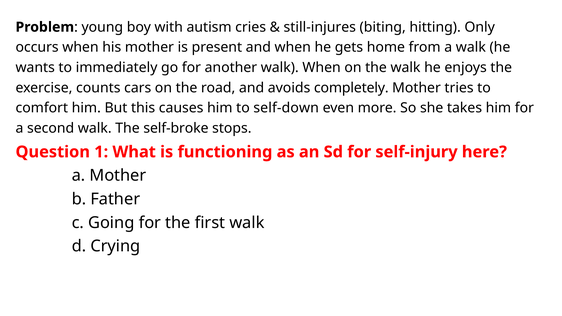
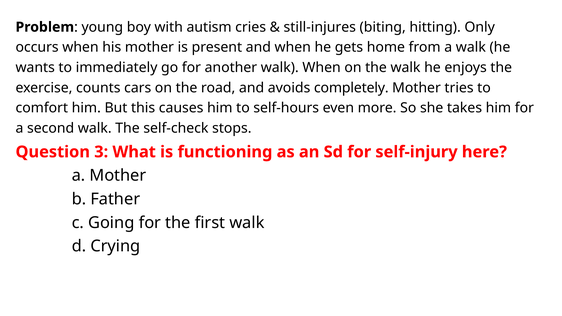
self-down: self-down -> self-hours
self-broke: self-broke -> self-check
1: 1 -> 3
